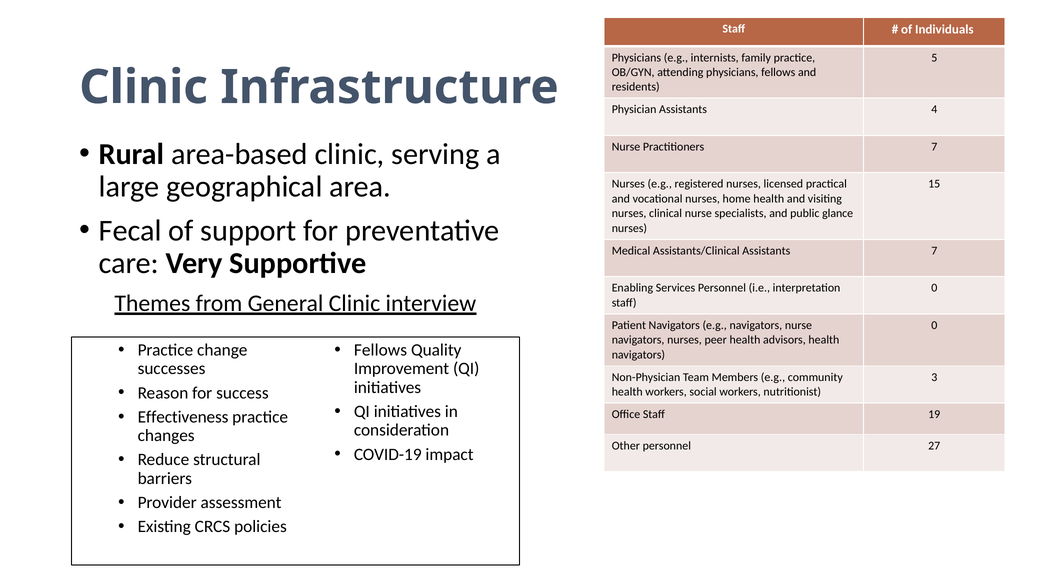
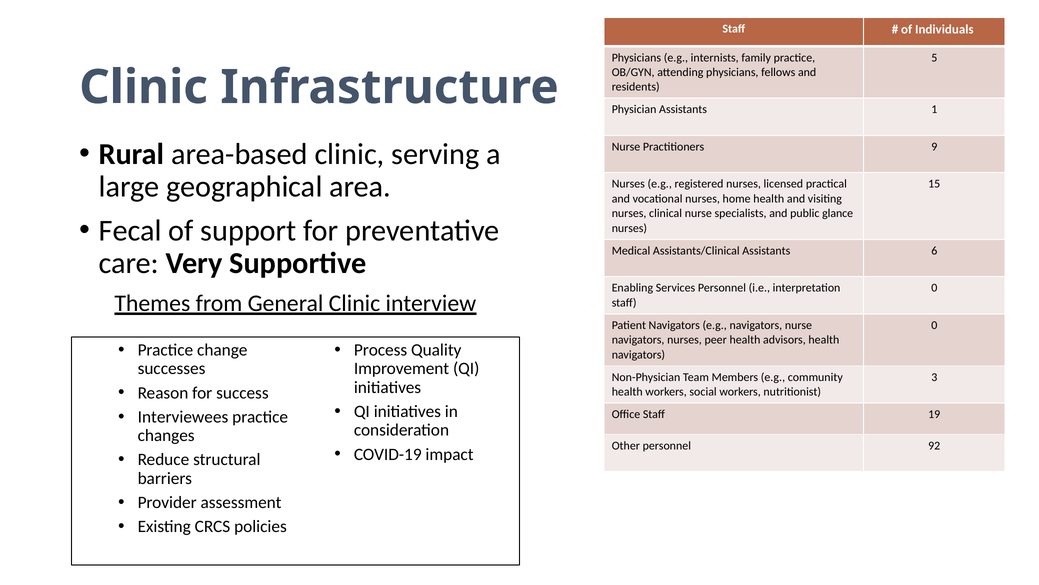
4: 4 -> 1
Practitioners 7: 7 -> 9
Assistants 7: 7 -> 6
Fellows at (380, 350): Fellows -> Process
Effectiveness: Effectiveness -> Interviewees
27: 27 -> 92
